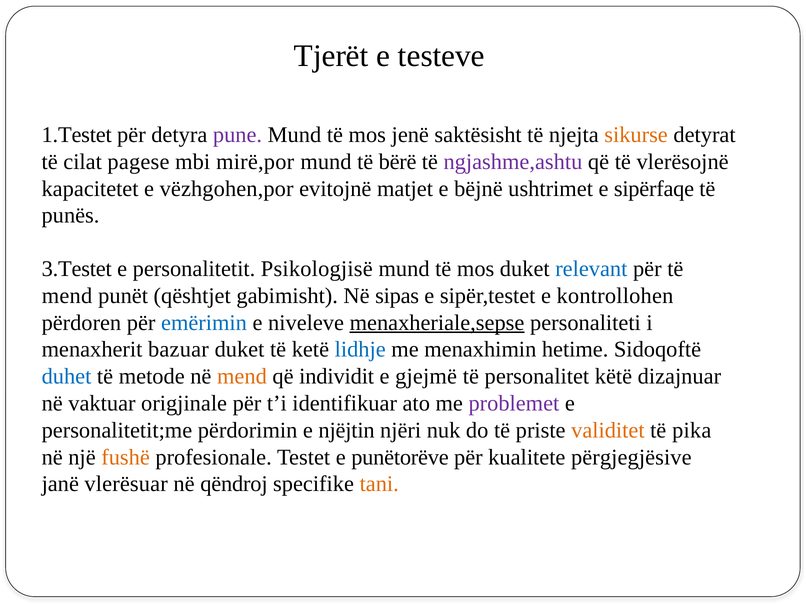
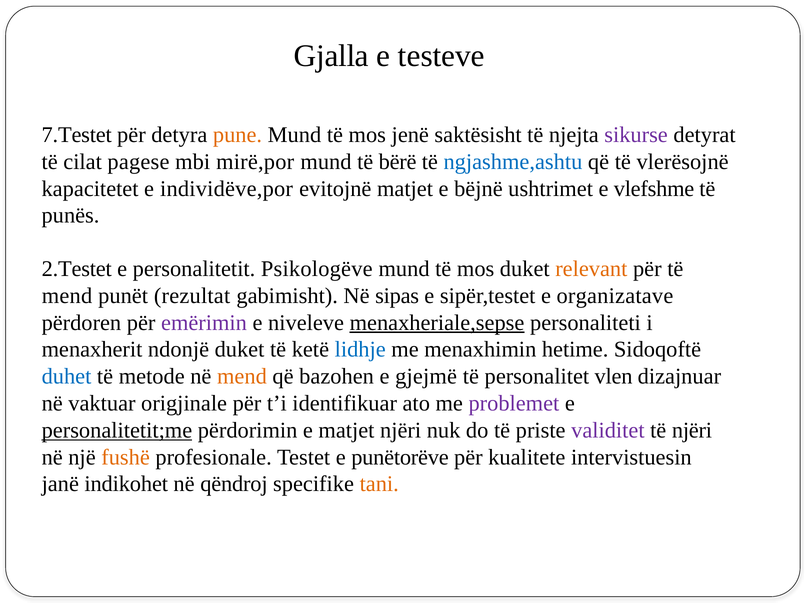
Tjerët: Tjerët -> Gjalla
1.Testet: 1.Testet -> 7.Testet
pune colour: purple -> orange
sikurse colour: orange -> purple
ngjashme,ashtu colour: purple -> blue
vëzhgohen,por: vëzhgohen,por -> individëve,por
sipërfaqe: sipërfaqe -> vlefshme
3.Testet: 3.Testet -> 2.Testet
Psikologjisë: Psikologjisë -> Psikologëve
relevant colour: blue -> orange
qështjet: qështjet -> rezultat
kontrollohen: kontrollohen -> organizatave
emërimin colour: blue -> purple
bazuar: bazuar -> ndonjë
individit: individit -> bazohen
këtë: këtë -> vlen
personalitetit;me underline: none -> present
e njëjtin: njëjtin -> matjet
validitet colour: orange -> purple
të pika: pika -> njëri
përgjegjësive: përgjegjësive -> intervistuesin
vlerësuar: vlerësuar -> indikohet
